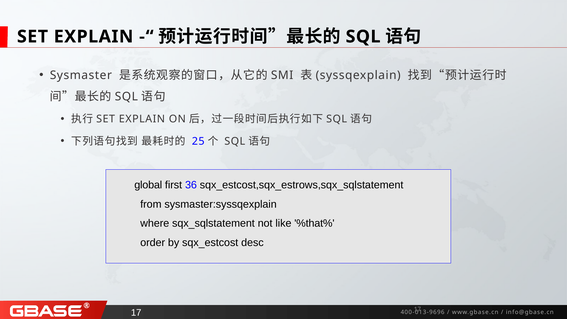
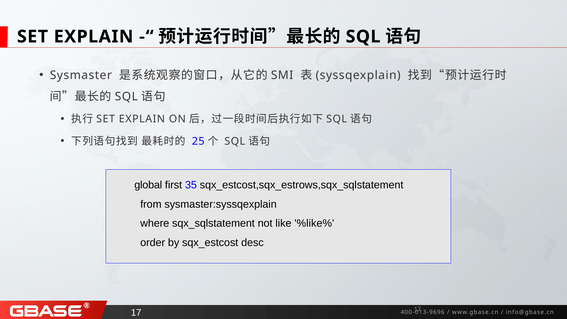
36: 36 -> 35
%that%: %that% -> %like%
